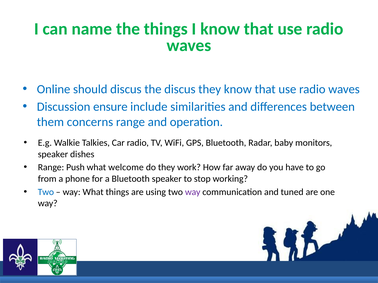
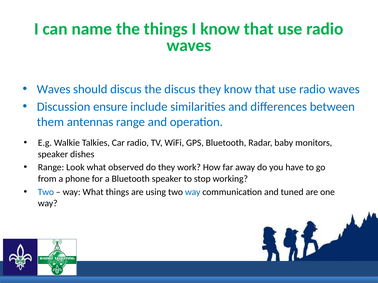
Online at (54, 89): Online -> Waves
concerns: concerns -> antennas
Push: Push -> Look
welcome: welcome -> observed
way at (193, 192) colour: purple -> blue
